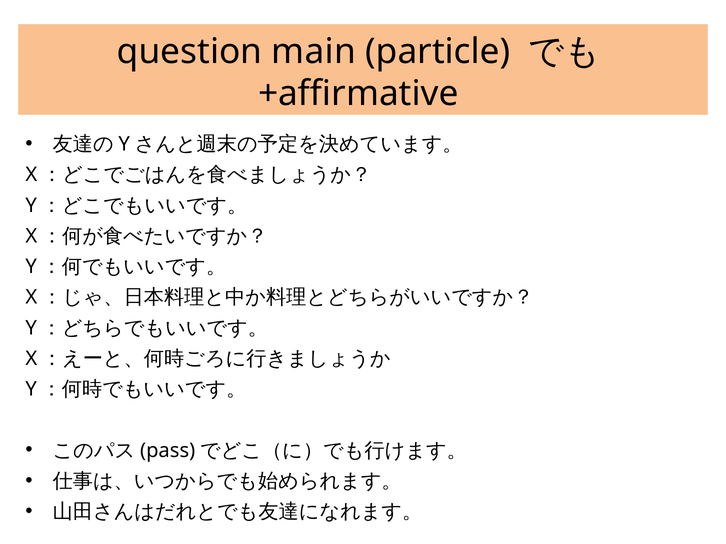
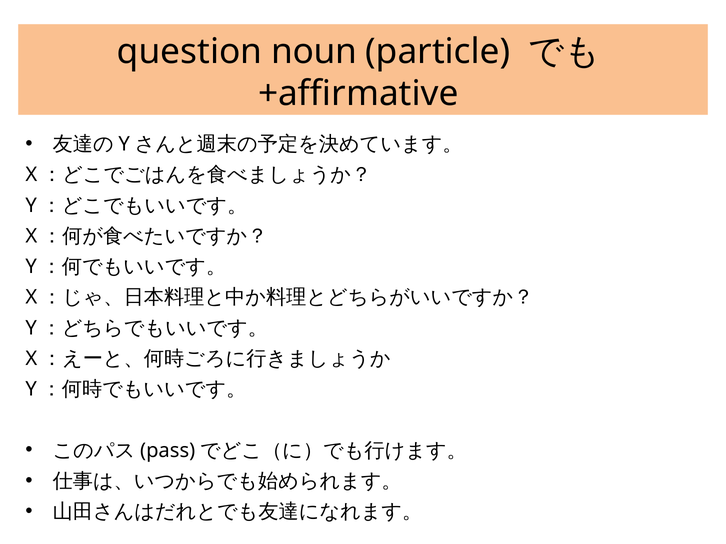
main: main -> noun
